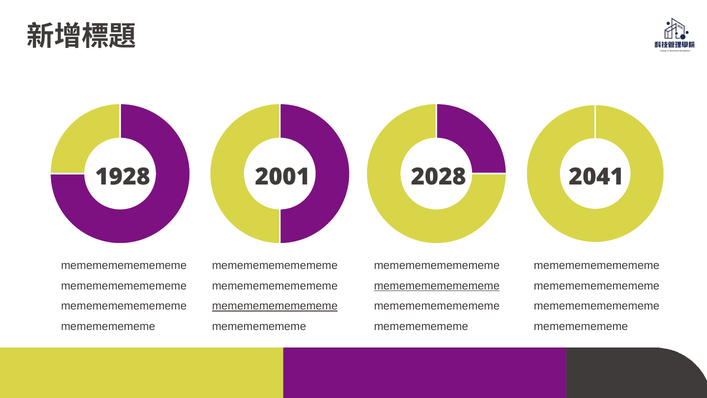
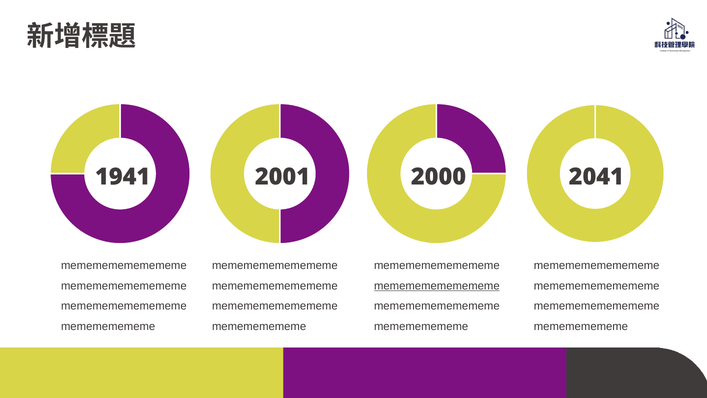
1928: 1928 -> 1941
2028: 2028 -> 2000
memememememememe at (275, 306) underline: present -> none
